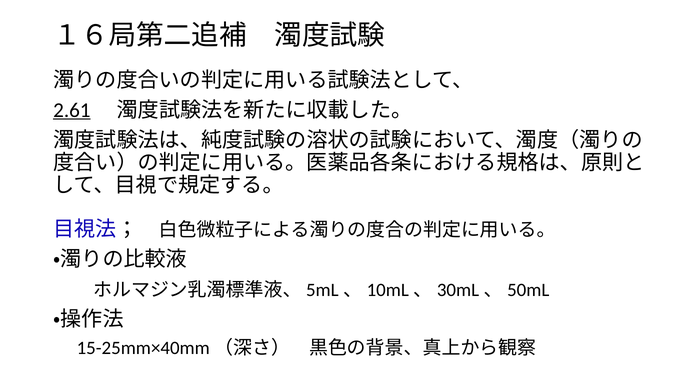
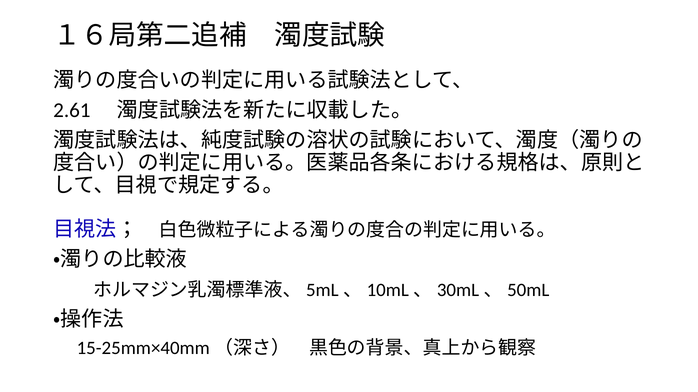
2.61 underline: present -> none
